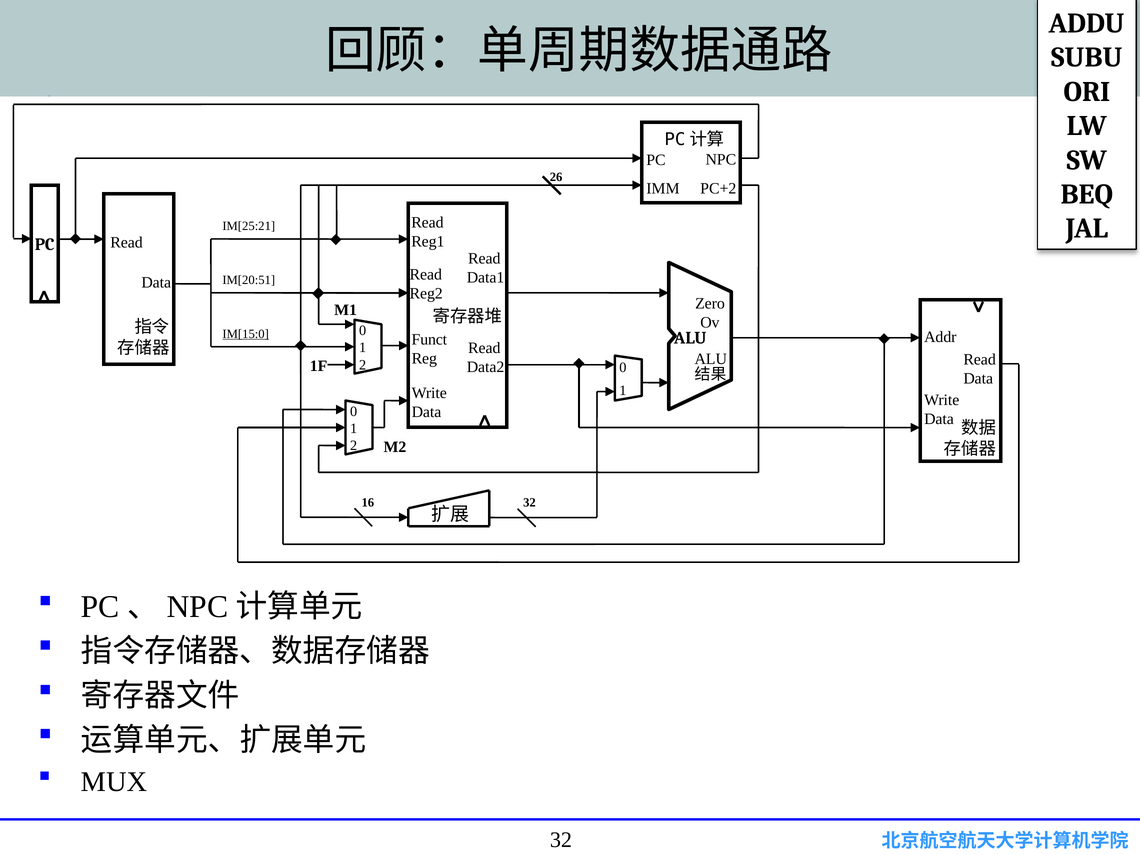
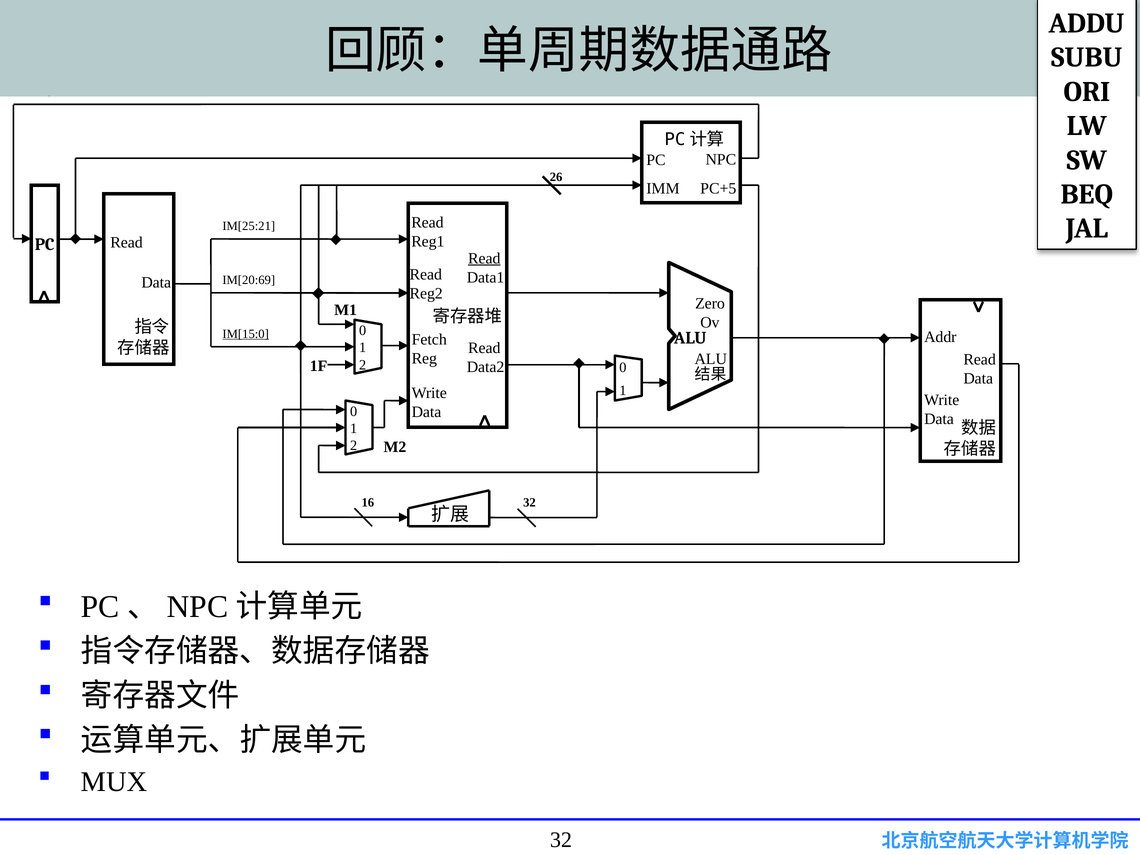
PC+2: PC+2 -> PC+5
Read at (484, 258) underline: none -> present
IM[20:51: IM[20:51 -> IM[20:69
Funct: Funct -> Fetch
